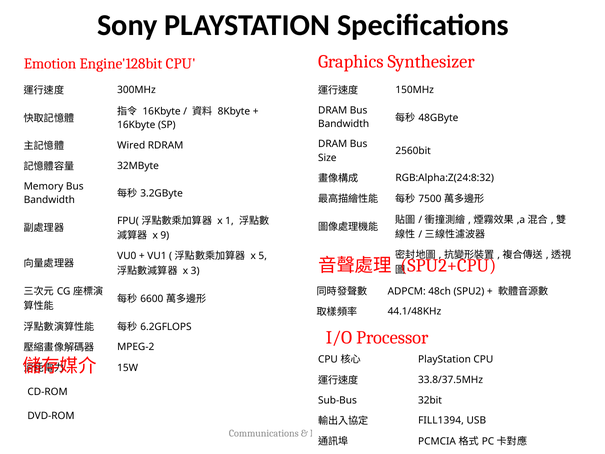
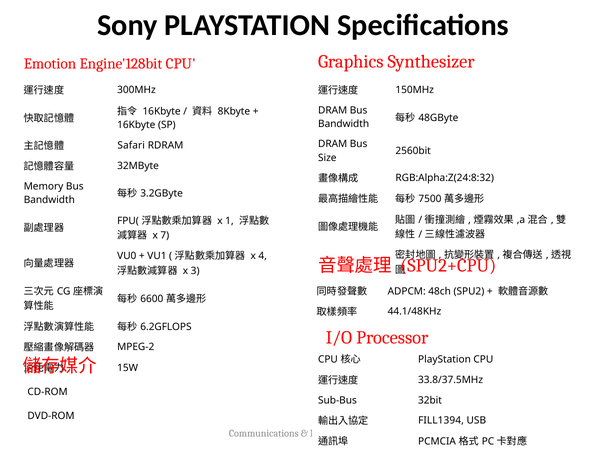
Wired: Wired -> Safari
9: 9 -> 7
5: 5 -> 4
